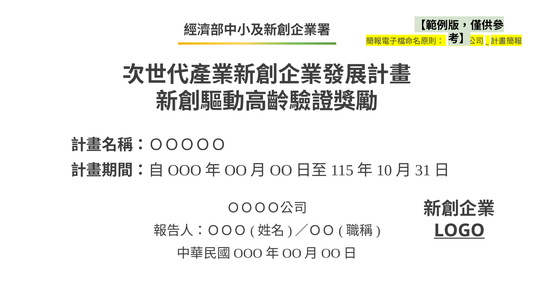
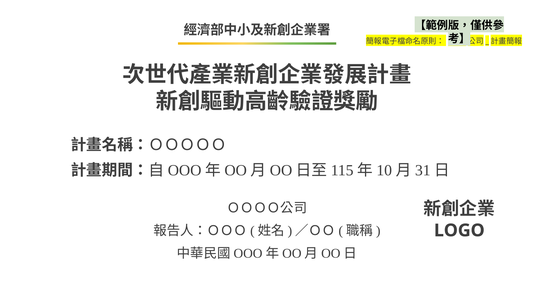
LOGO underline: present -> none
